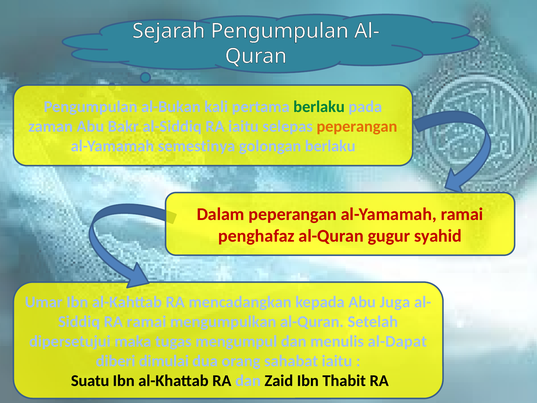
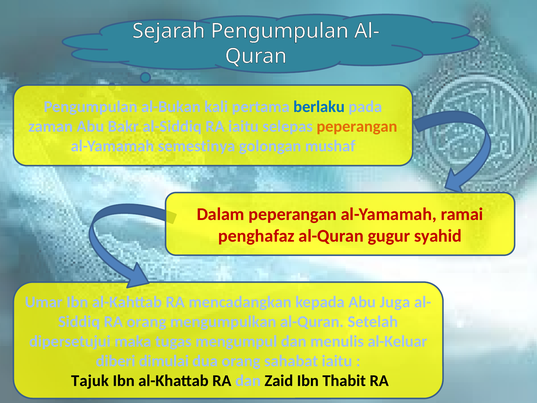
berlaku at (319, 107) colour: green -> blue
golongan berlaku: berlaku -> mushaf
RA ramai: ramai -> orang
al-Dapat: al-Dapat -> al-Keluar
Suatu: Suatu -> Tajuk
